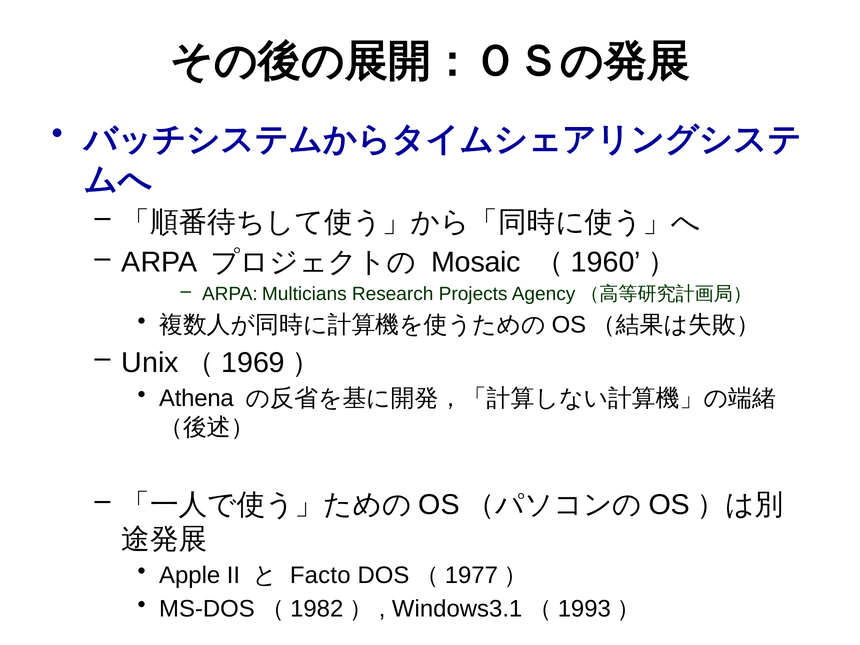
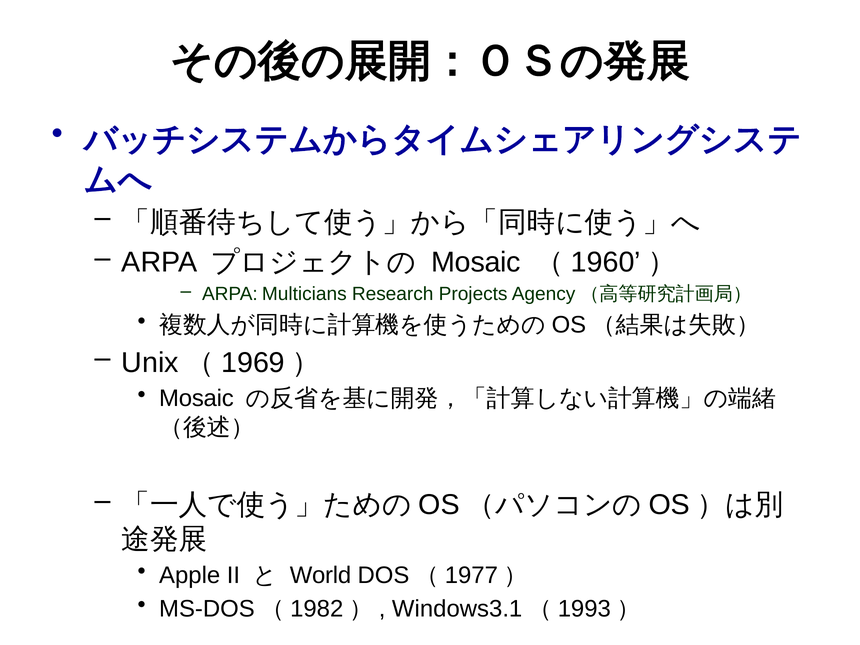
Athena at (196, 399): Athena -> Mosaic
Facto: Facto -> World
